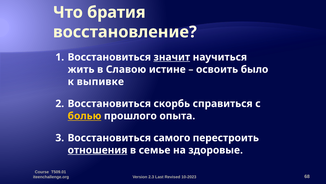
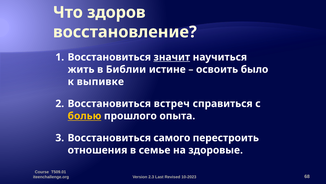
братия: братия -> здоров
Славою: Славою -> Библии
скорбь: скорбь -> встреч
отношения underline: present -> none
